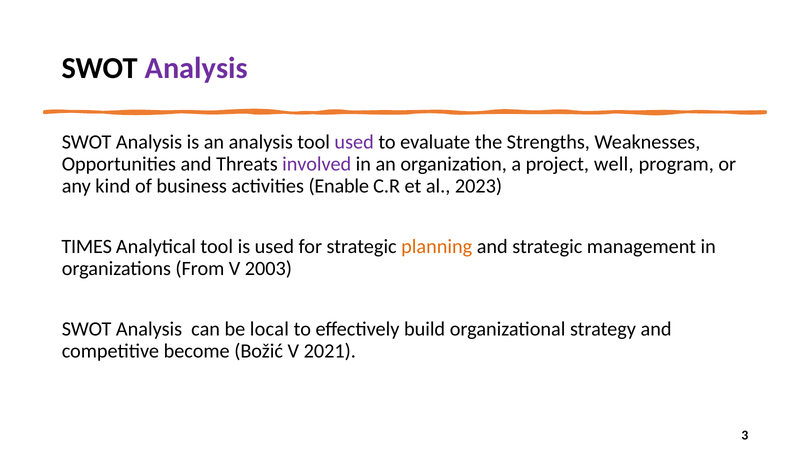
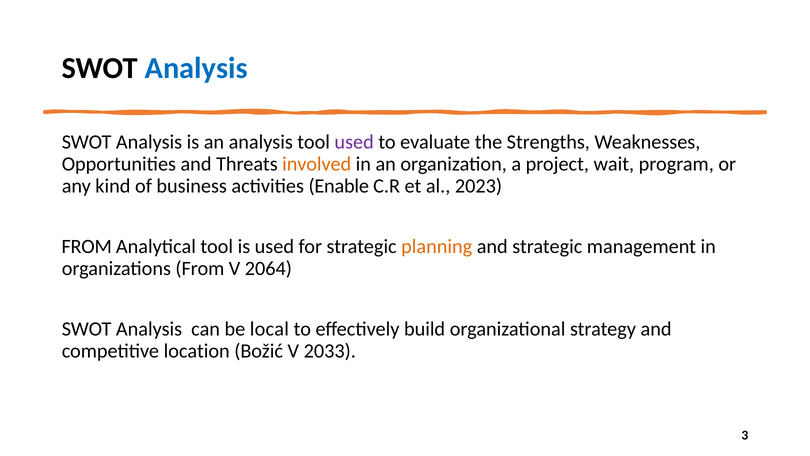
Analysis at (196, 68) colour: purple -> blue
involved colour: purple -> orange
well: well -> wait
TIMES at (87, 246): TIMES -> FROM
2003: 2003 -> 2064
become: become -> location
2021: 2021 -> 2033
